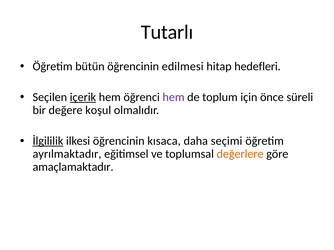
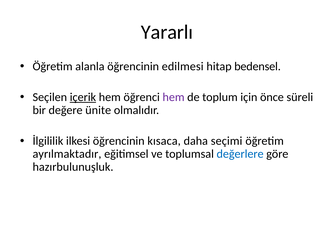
Tutarlı: Tutarlı -> Yararlı
bütün: bütün -> alanla
hedefleri: hedefleri -> bedensel
koşul: koşul -> ünite
İlgililik underline: present -> none
değerlere colour: orange -> blue
amaçlamaktadır: amaçlamaktadır -> hazırbulunuşluk
